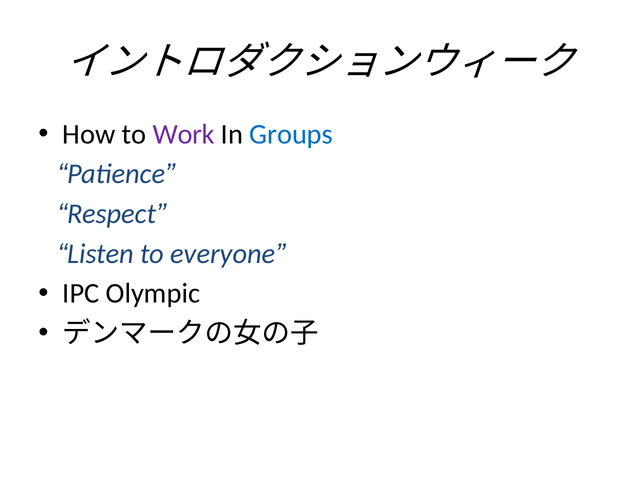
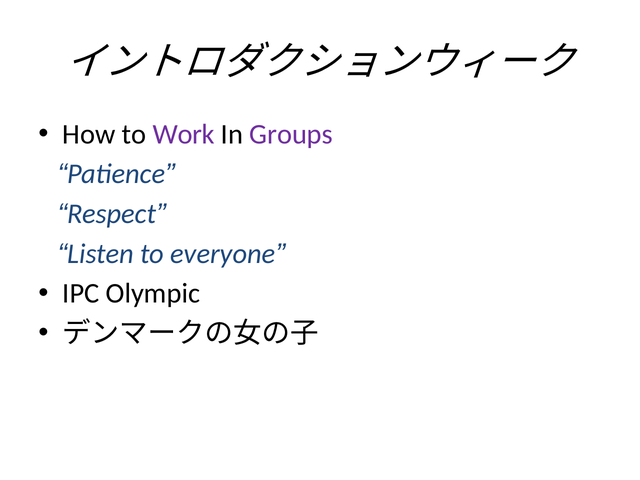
Groups colour: blue -> purple
